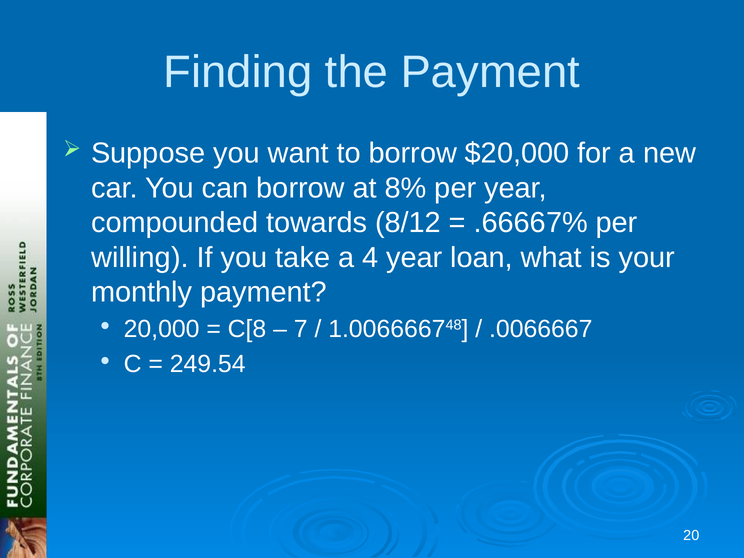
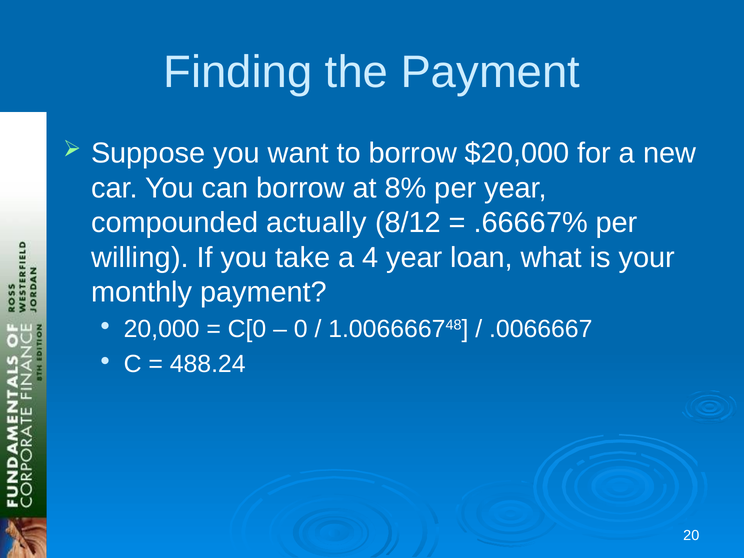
towards: towards -> actually
C[8: C[8 -> C[0
7: 7 -> 0
249.54: 249.54 -> 488.24
